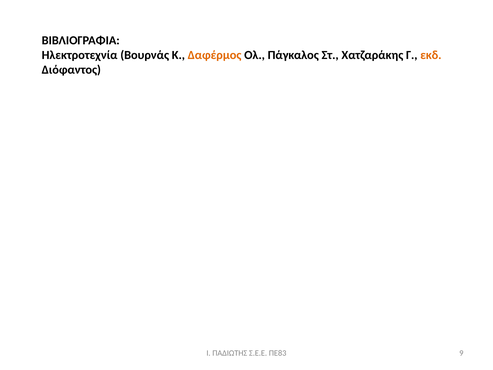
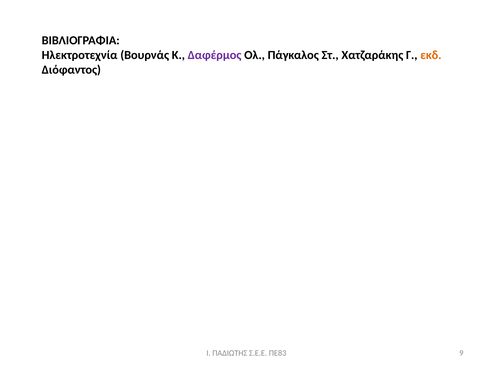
Δαφέρμος colour: orange -> purple
